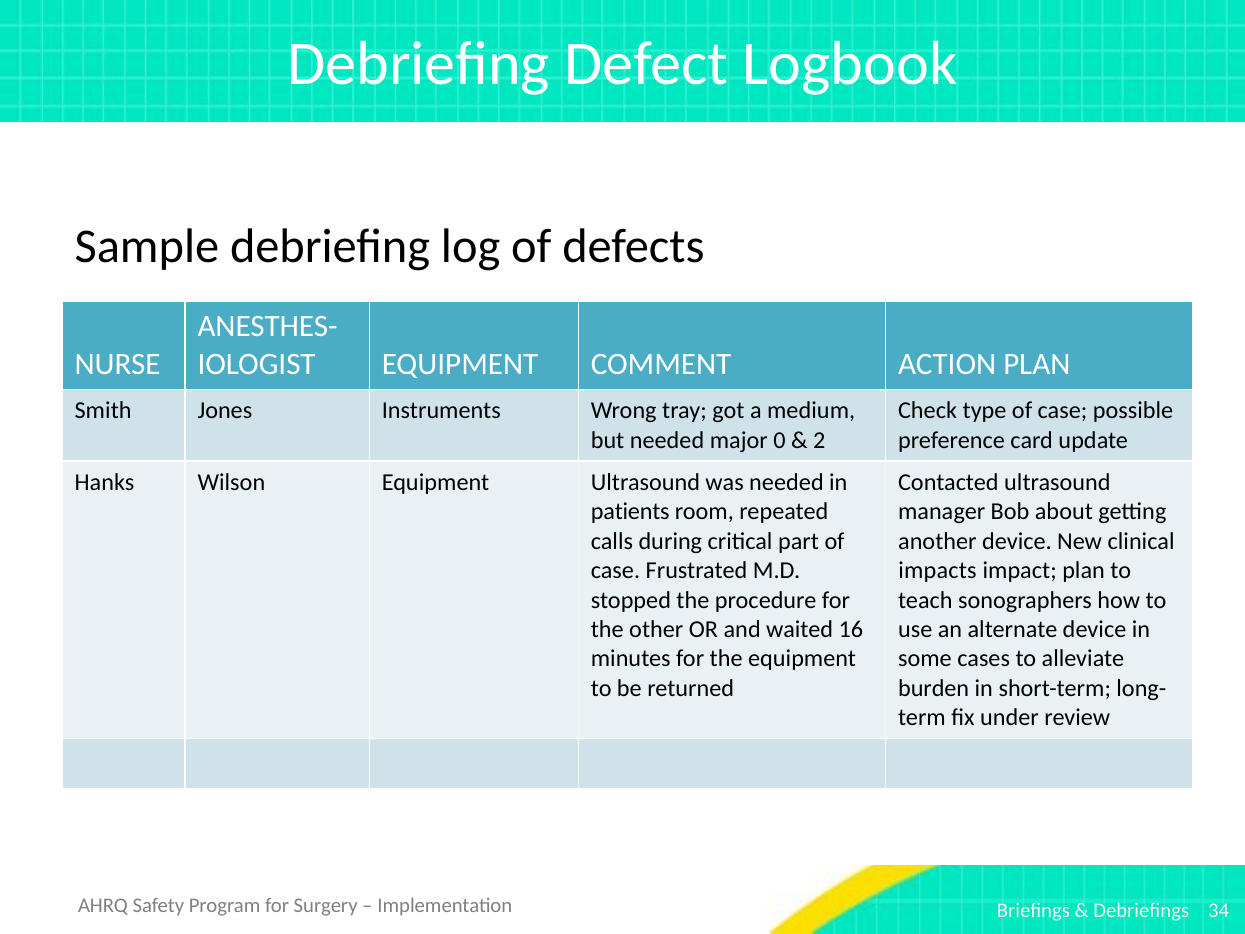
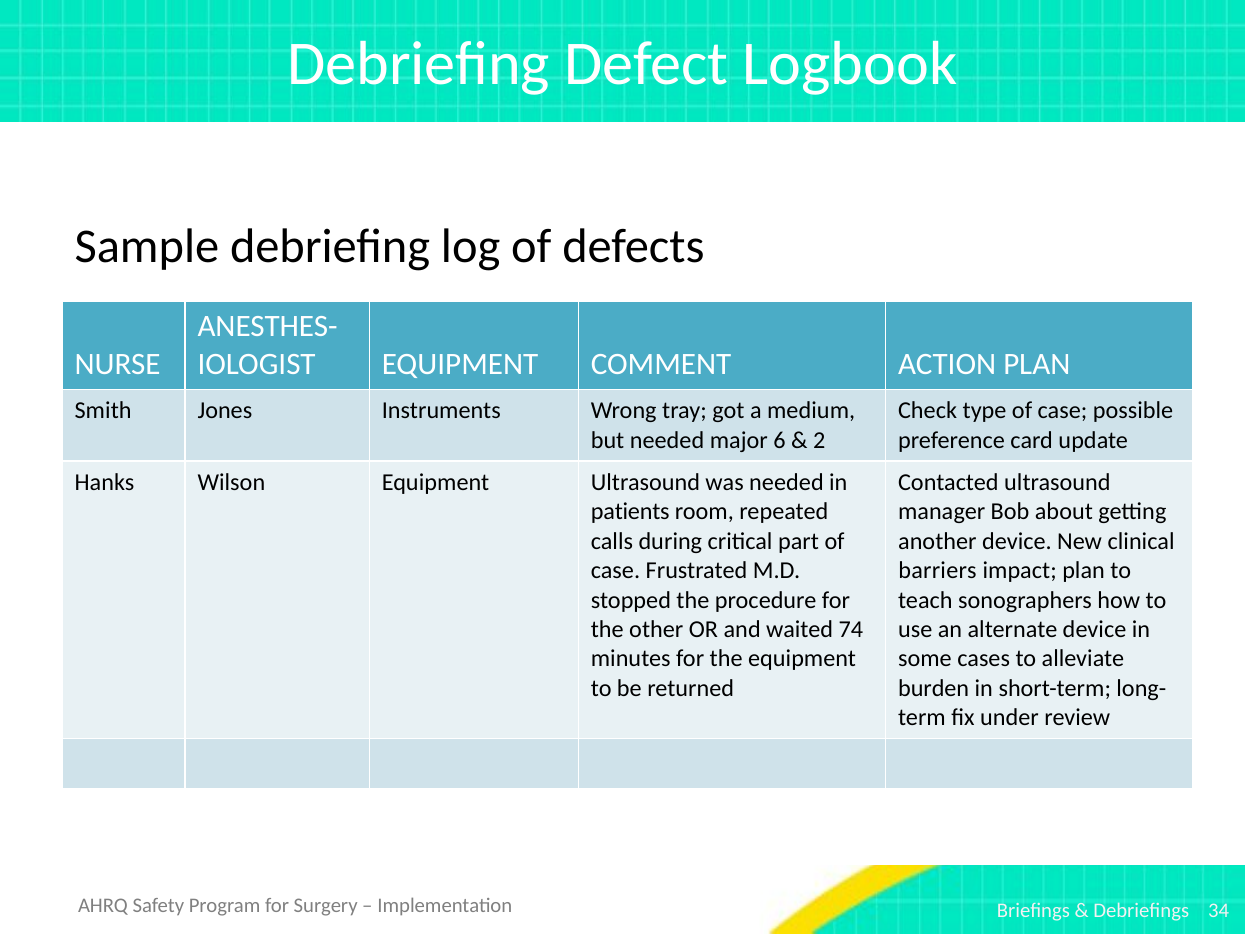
0: 0 -> 6
impacts: impacts -> barriers
16: 16 -> 74
